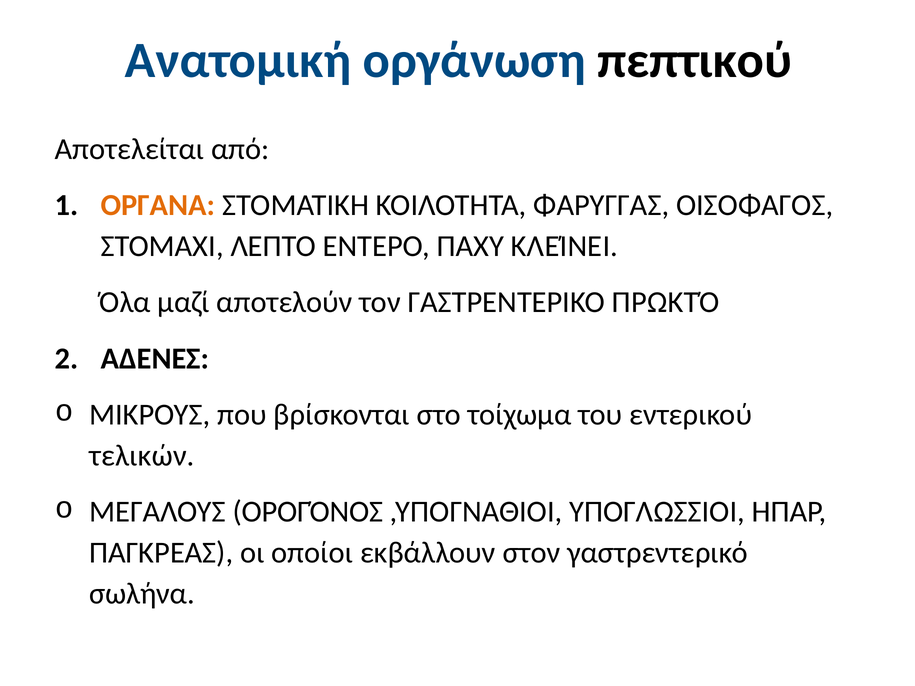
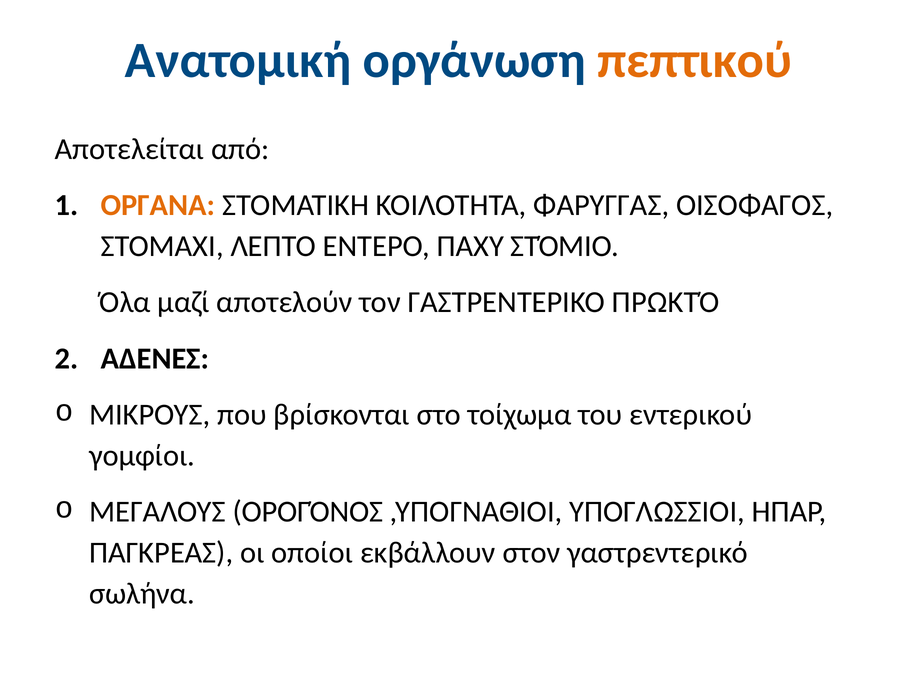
πεπτικού colour: black -> orange
ΚΛΕΊΝΕΙ: ΚΛΕΊΝΕΙ -> ΣΤΌΜΙΟ
τελικών: τελικών -> γομφίοι
